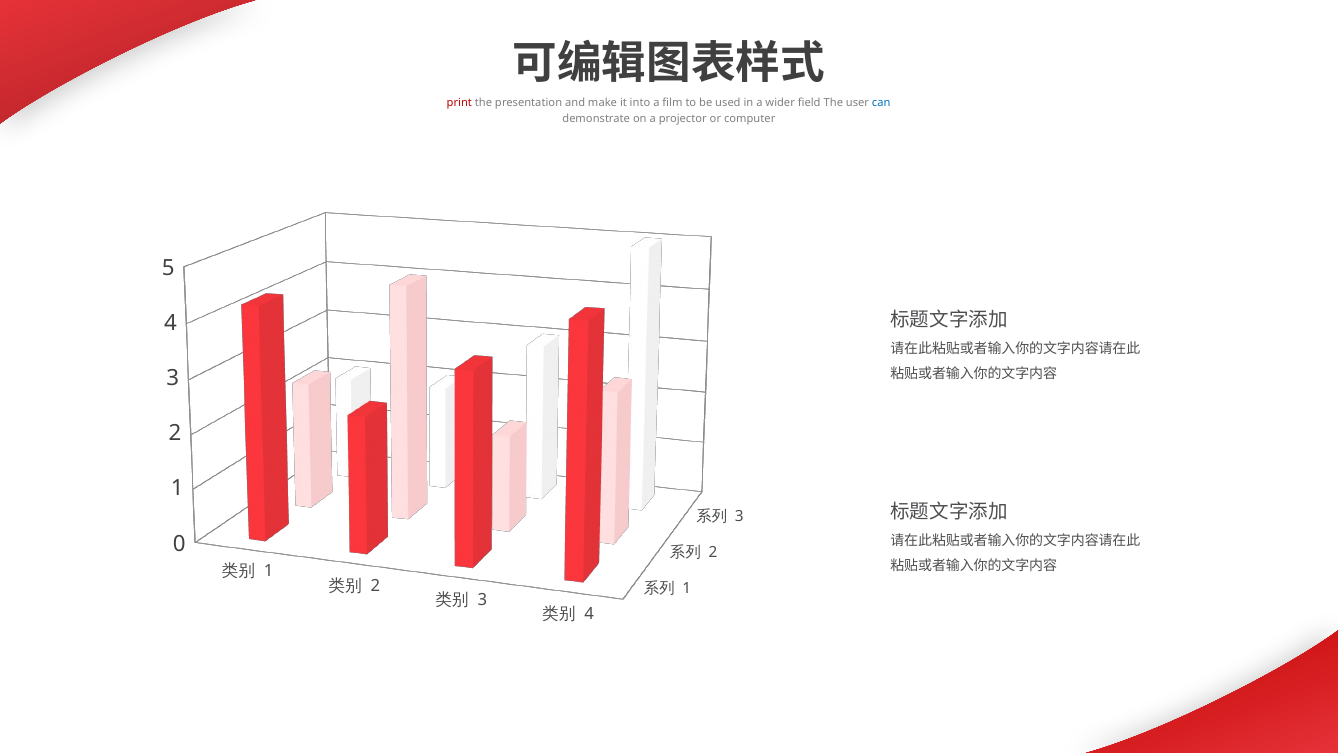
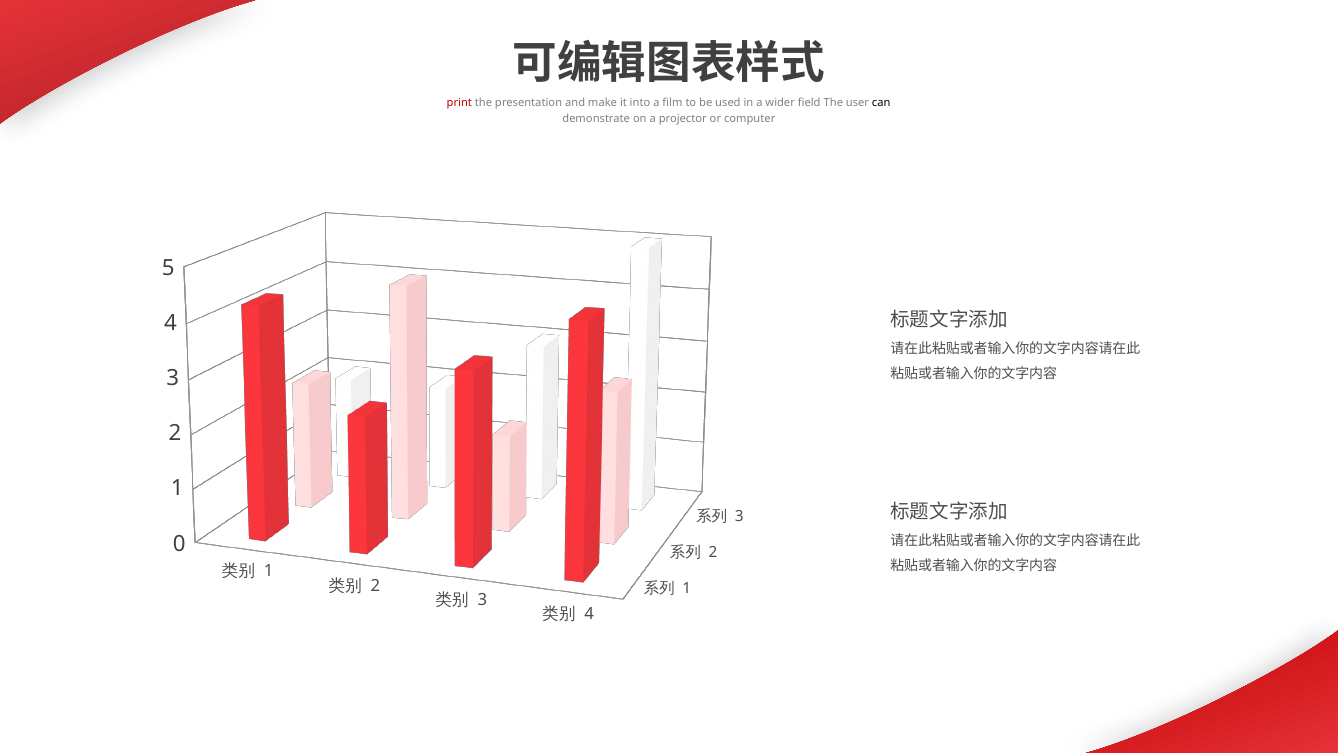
can colour: blue -> black
